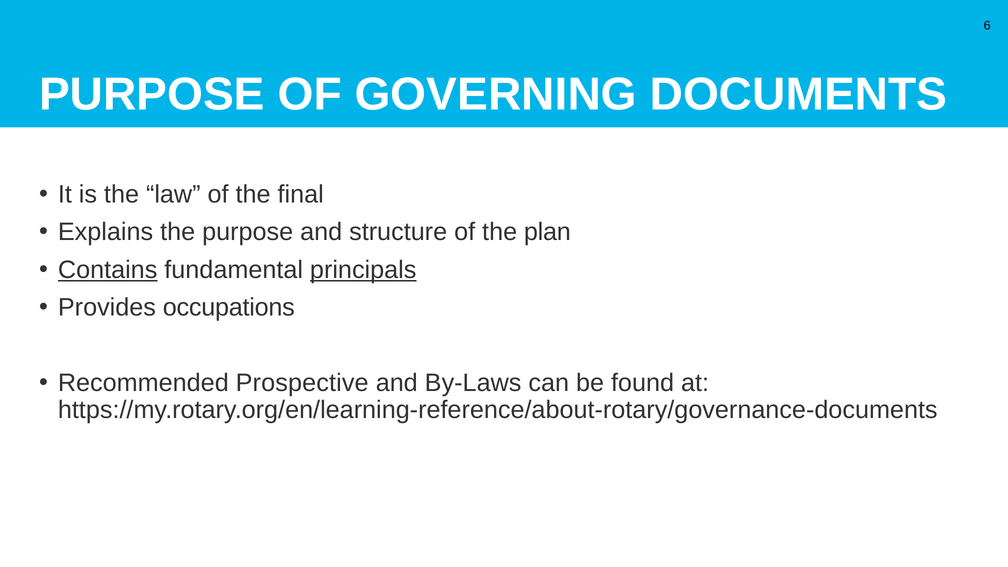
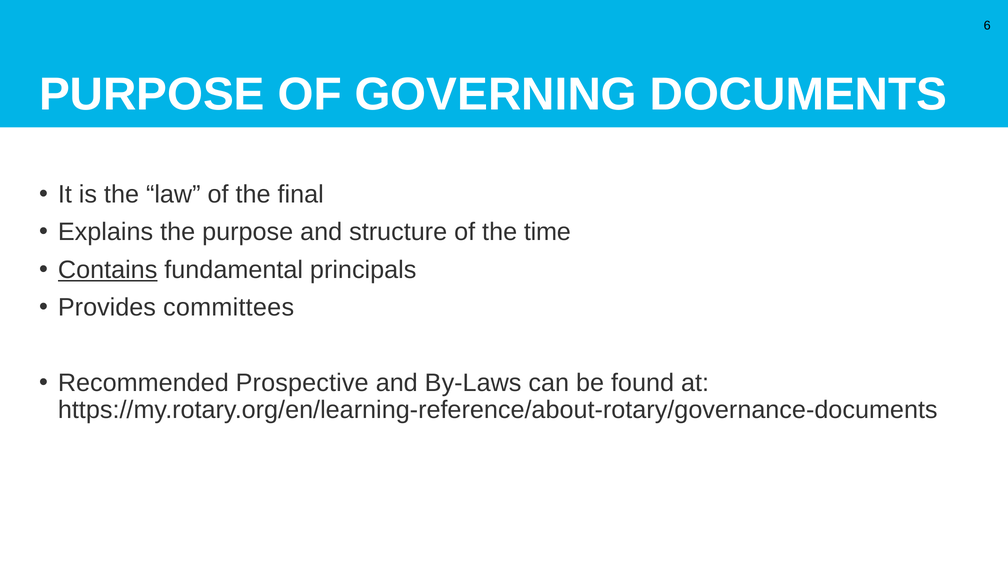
plan: plan -> time
principals underline: present -> none
occupations: occupations -> committees
